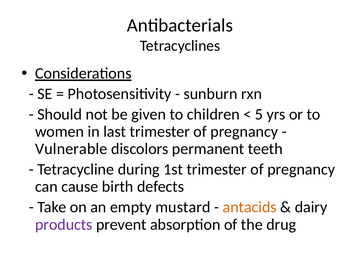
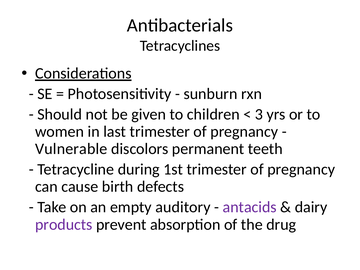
5: 5 -> 3
mustard: mustard -> auditory
antacids colour: orange -> purple
